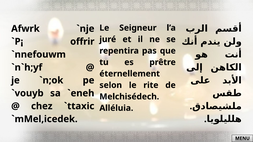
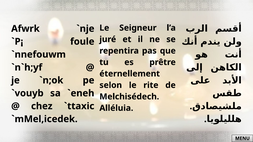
offrir: offrir -> foule
